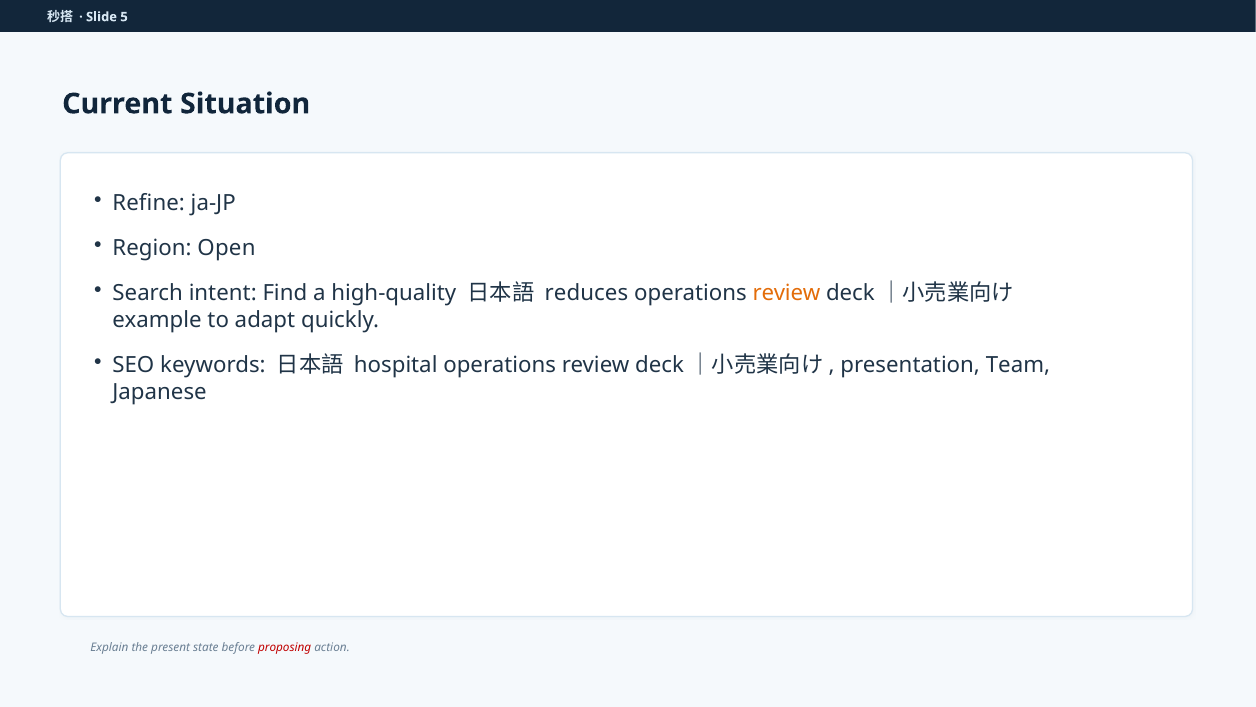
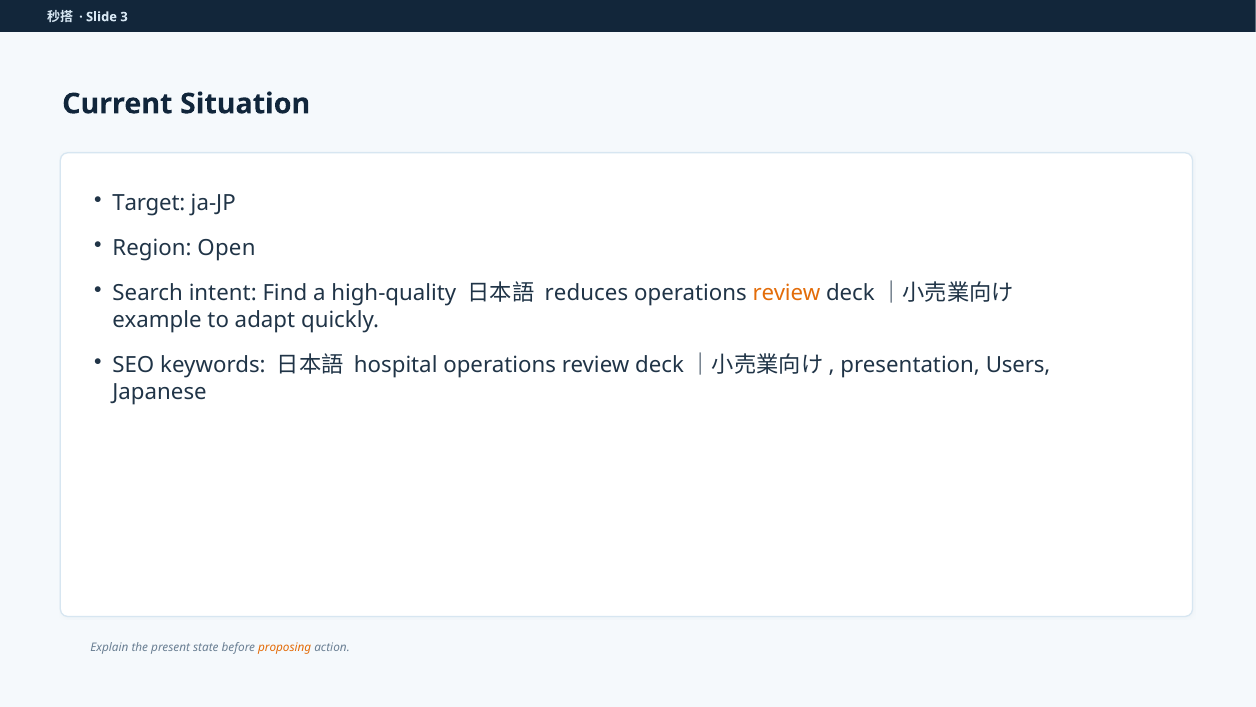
5: 5 -> 3
Refine: Refine -> Target
Team: Team -> Users
proposing colour: red -> orange
